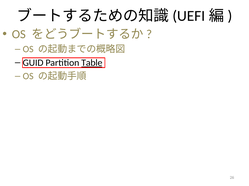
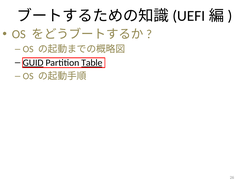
GUID underline: none -> present
